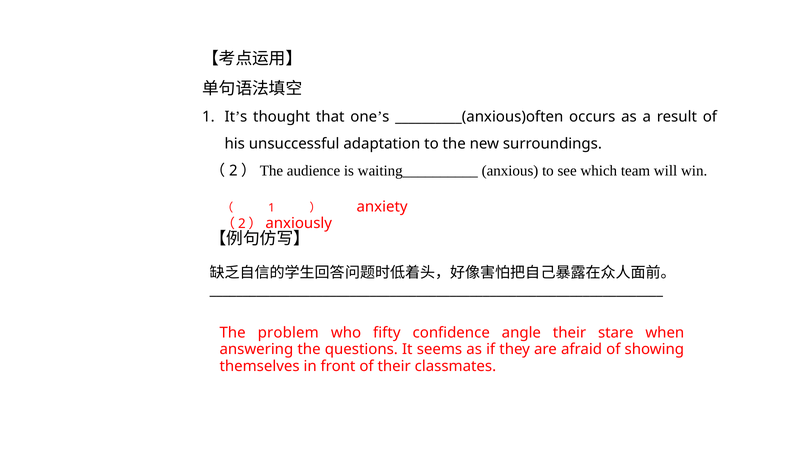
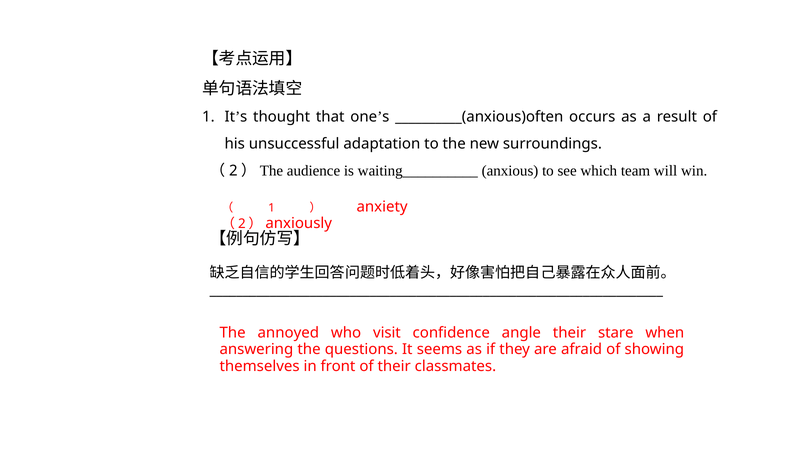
problem: problem -> annoyed
fifty: fifty -> visit
